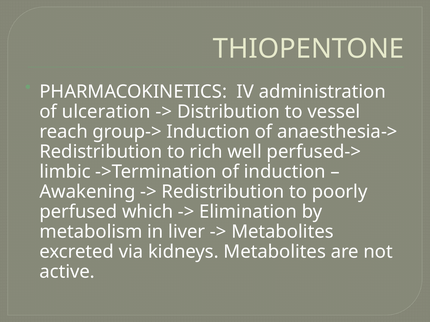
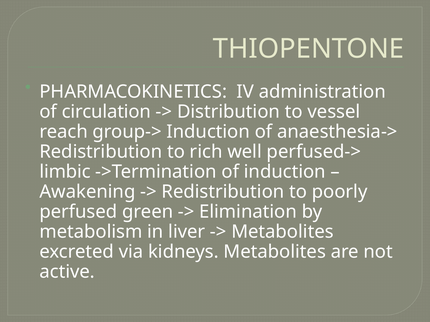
ulceration: ulceration -> circulation
which: which -> green
